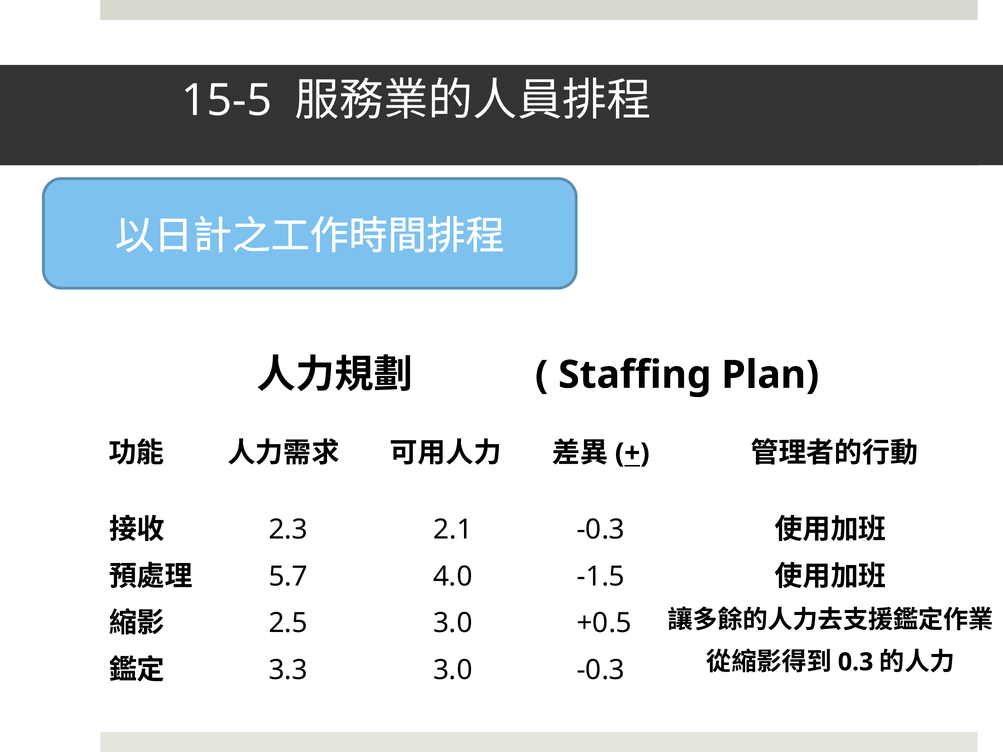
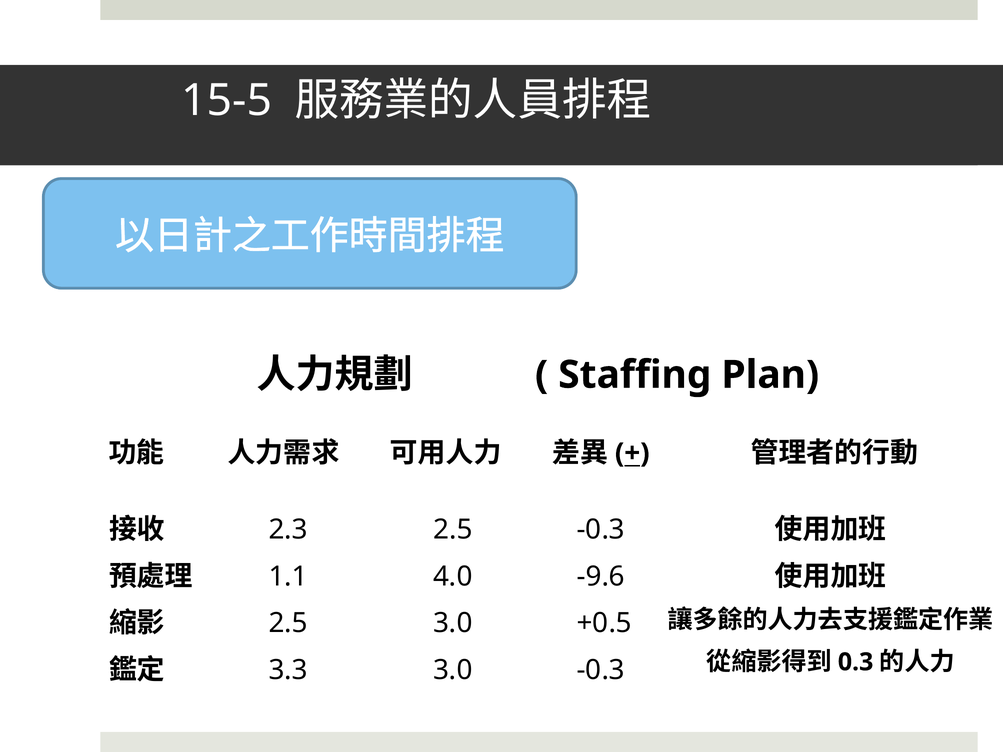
2.1 at (453, 530): 2.1 -> 2.5
5.7: 5.7 -> 1.1
-1.5: -1.5 -> -9.6
